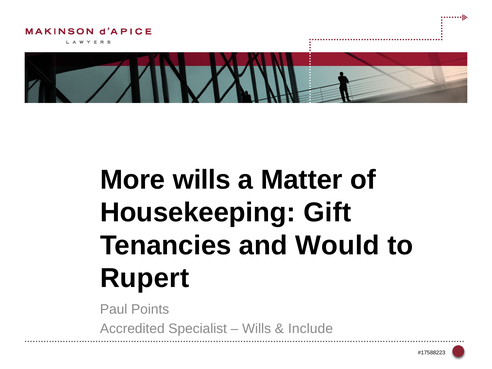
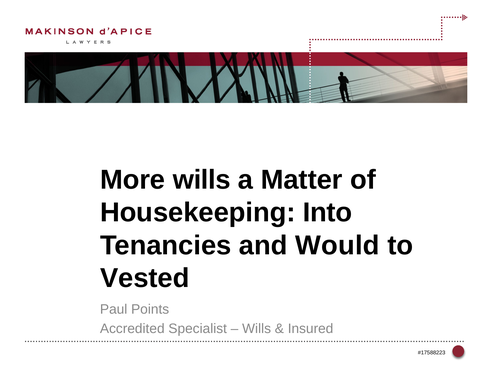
Gift: Gift -> Into
Rupert: Rupert -> Vested
Include: Include -> Insured
